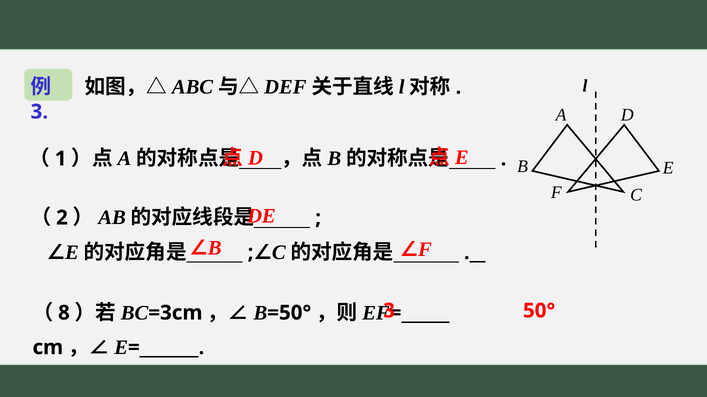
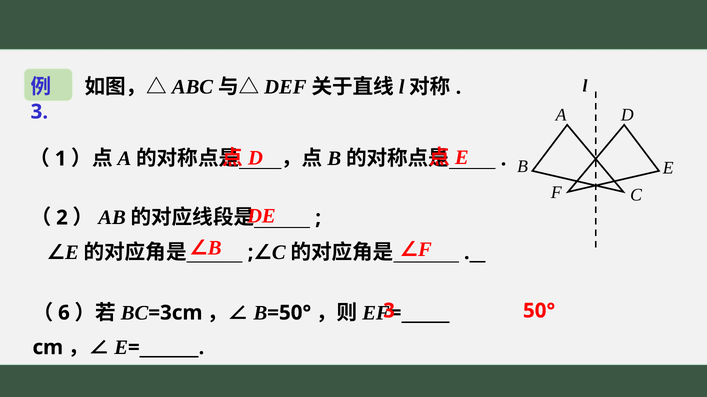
8: 8 -> 6
